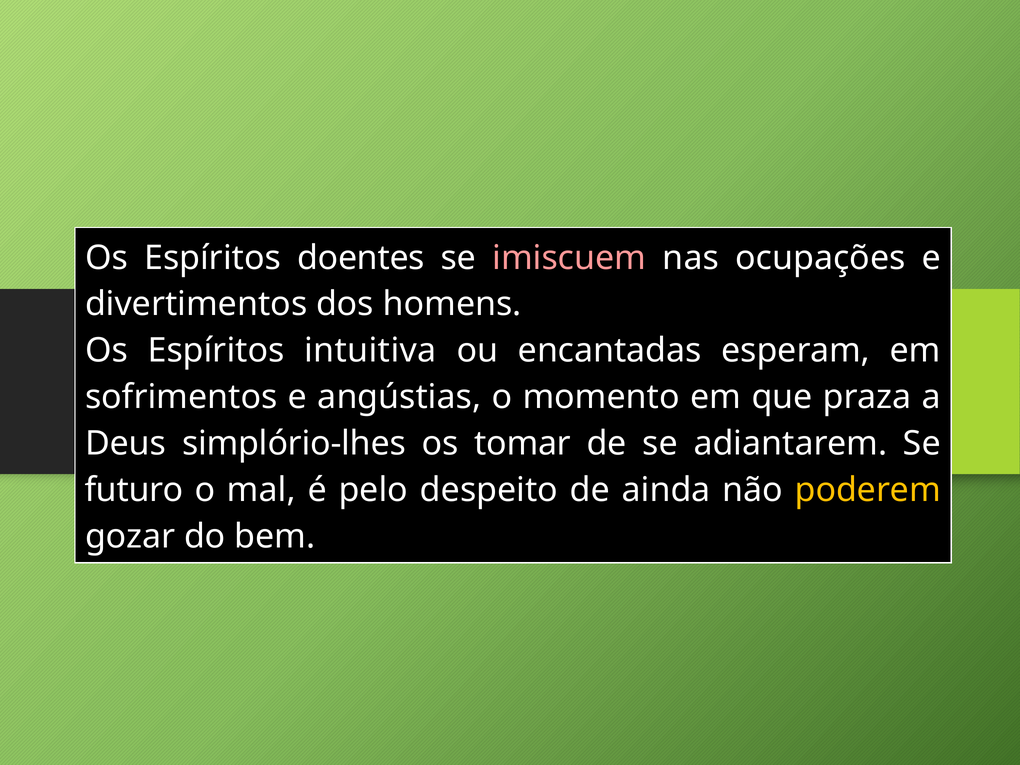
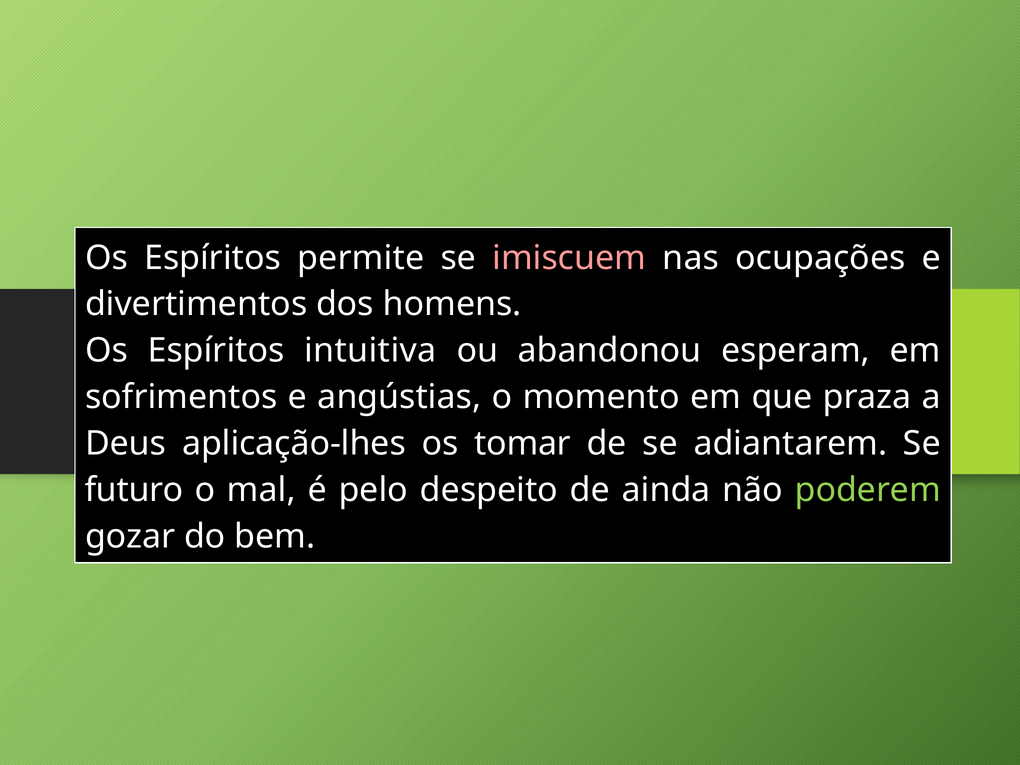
doentes: doentes -> permite
encantadas: encantadas -> abandonou
simplório-lhes: simplório-lhes -> aplicação-lhes
poderem colour: yellow -> light green
